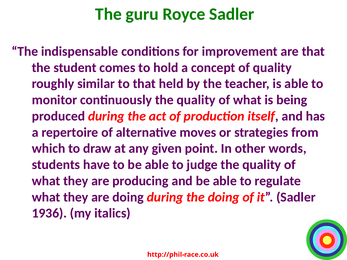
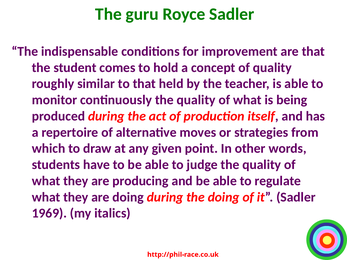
1936: 1936 -> 1969
